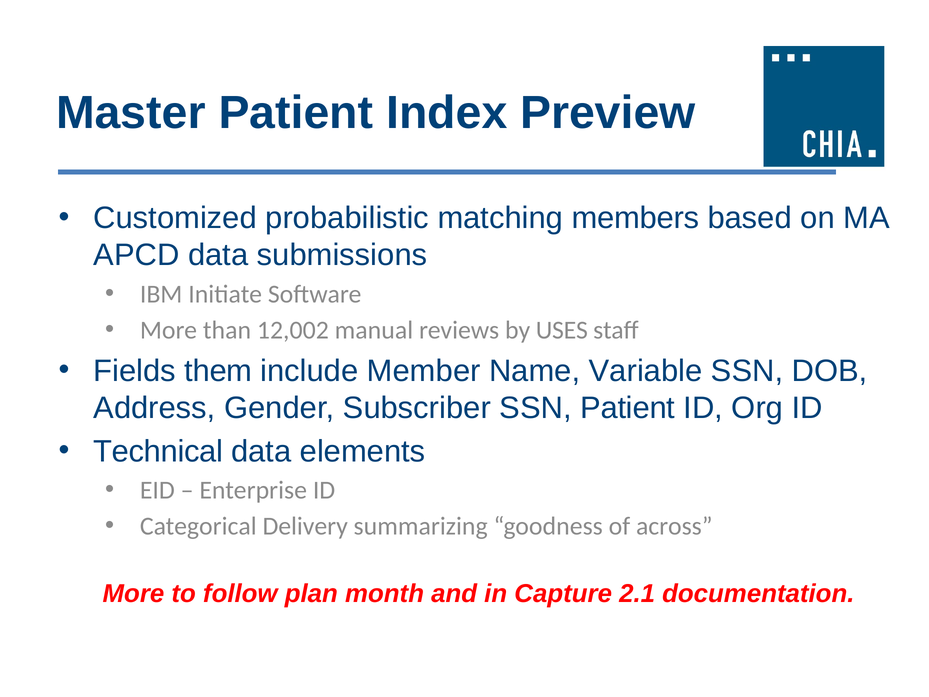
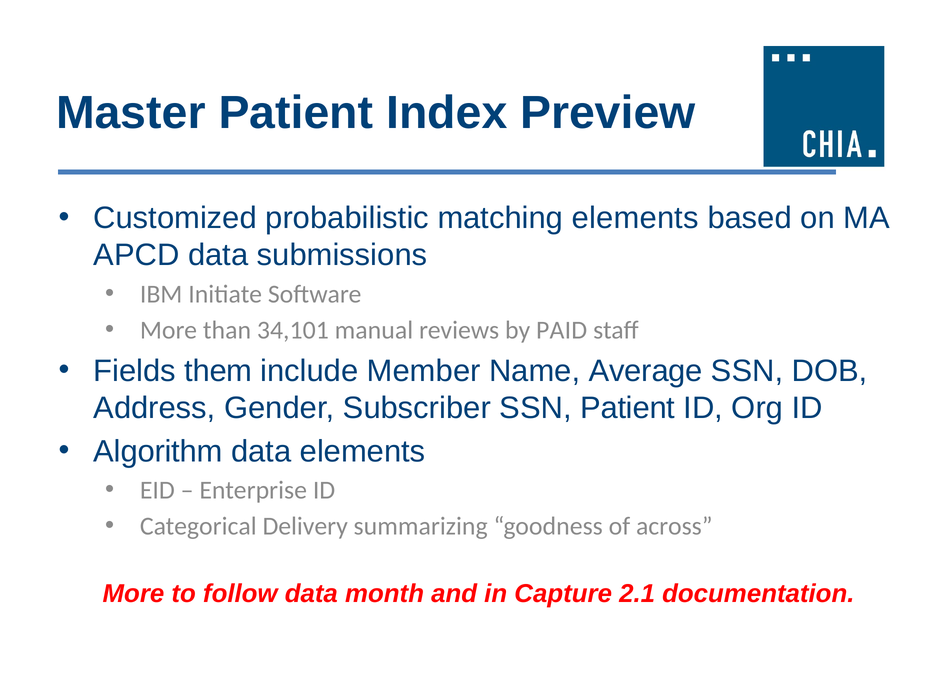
matching members: members -> elements
12,002: 12,002 -> 34,101
USES: USES -> PAID
Variable: Variable -> Average
Technical: Technical -> Algorithm
follow plan: plan -> data
